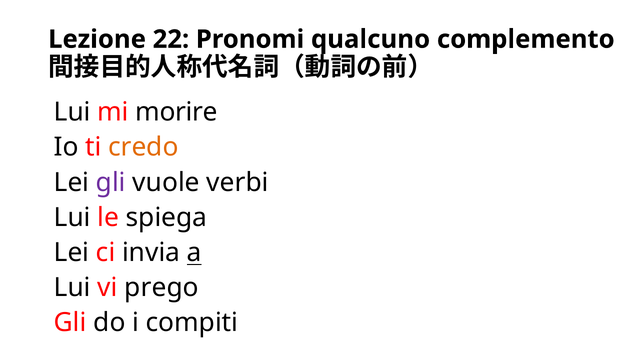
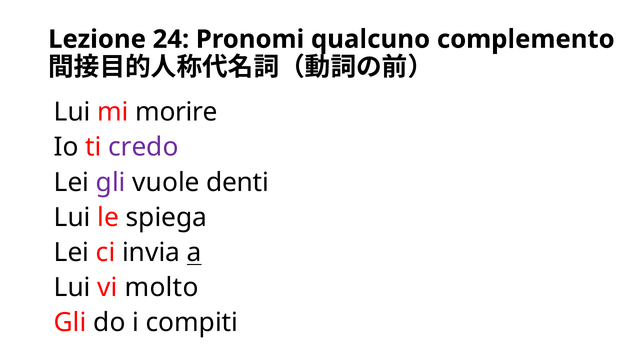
22: 22 -> 24
credo colour: orange -> purple
verbi: verbi -> denti
prego: prego -> molto
